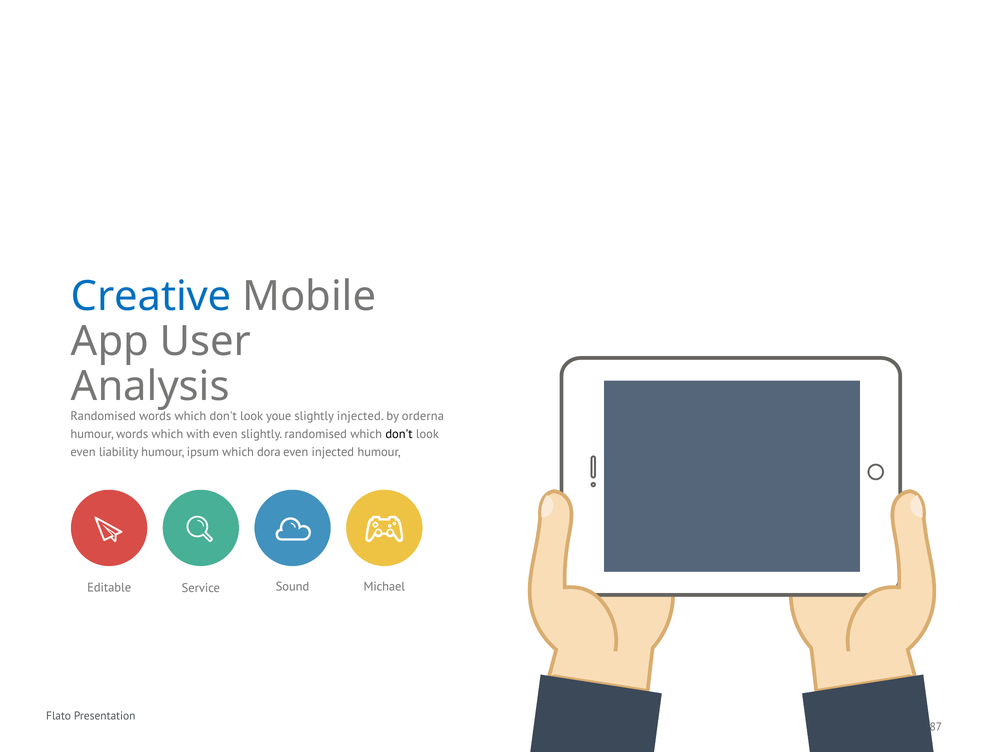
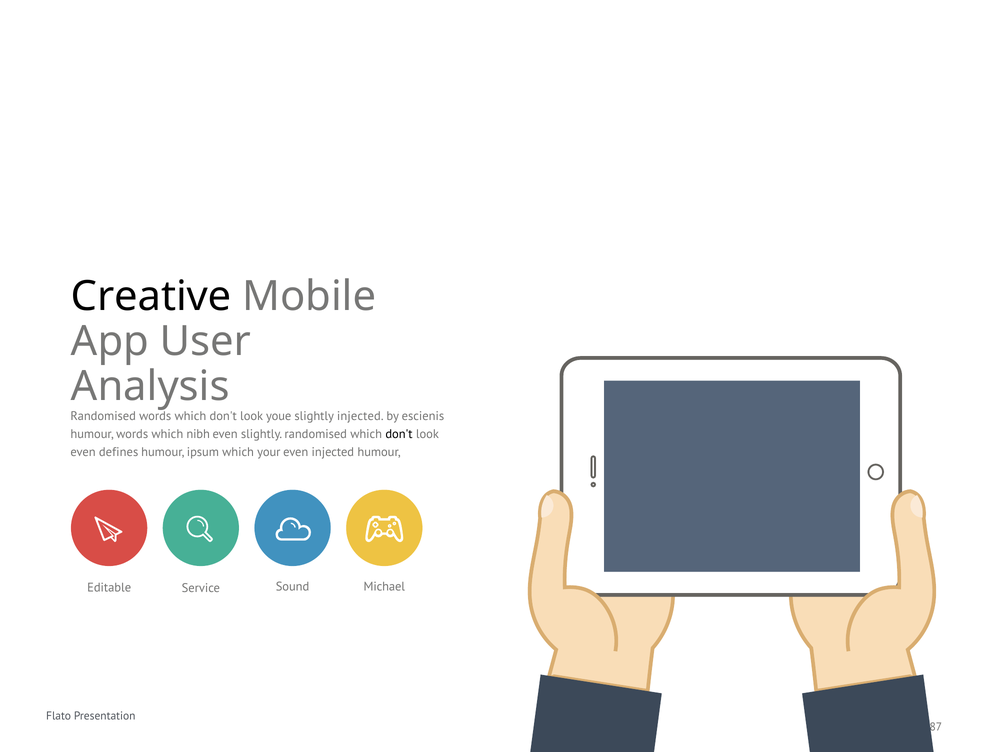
Creative colour: blue -> black
orderna: orderna -> escienis
with: with -> nibh
liability: liability -> defines
dora: dora -> your
